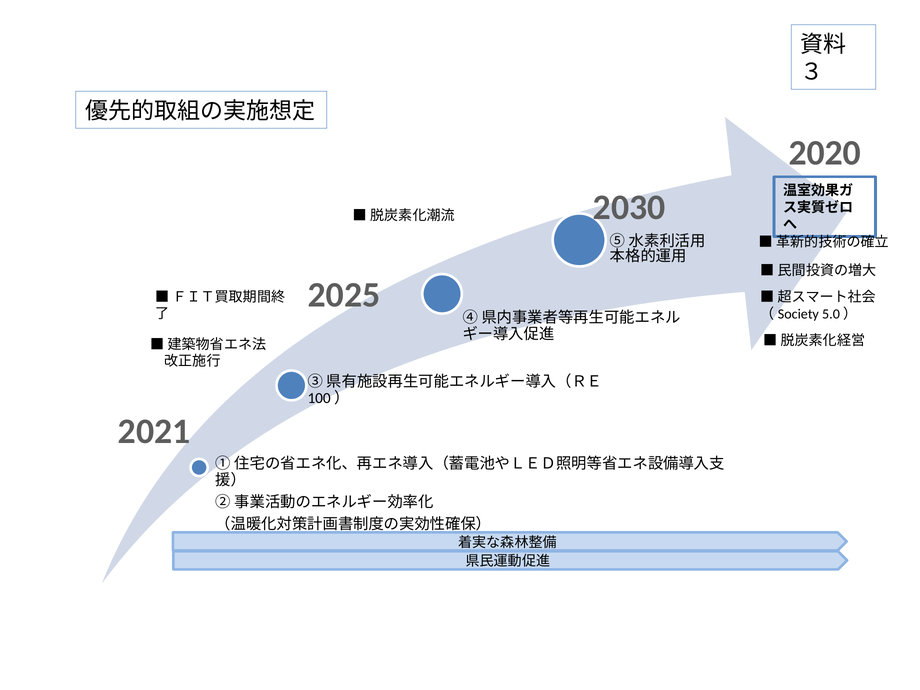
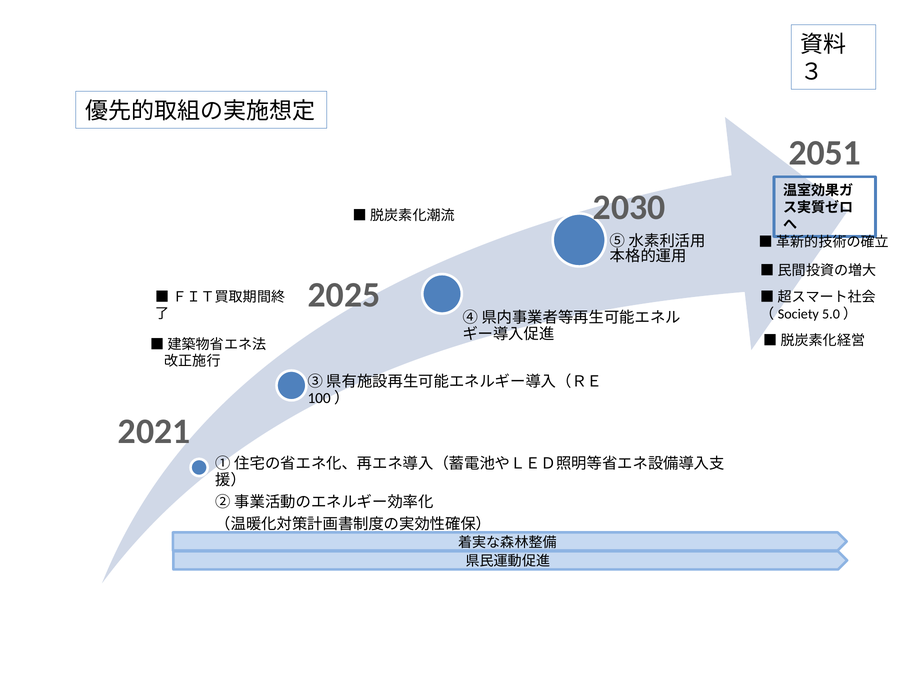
2020: 2020 -> 2051
